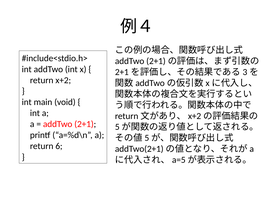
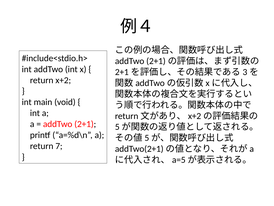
6: 6 -> 7
